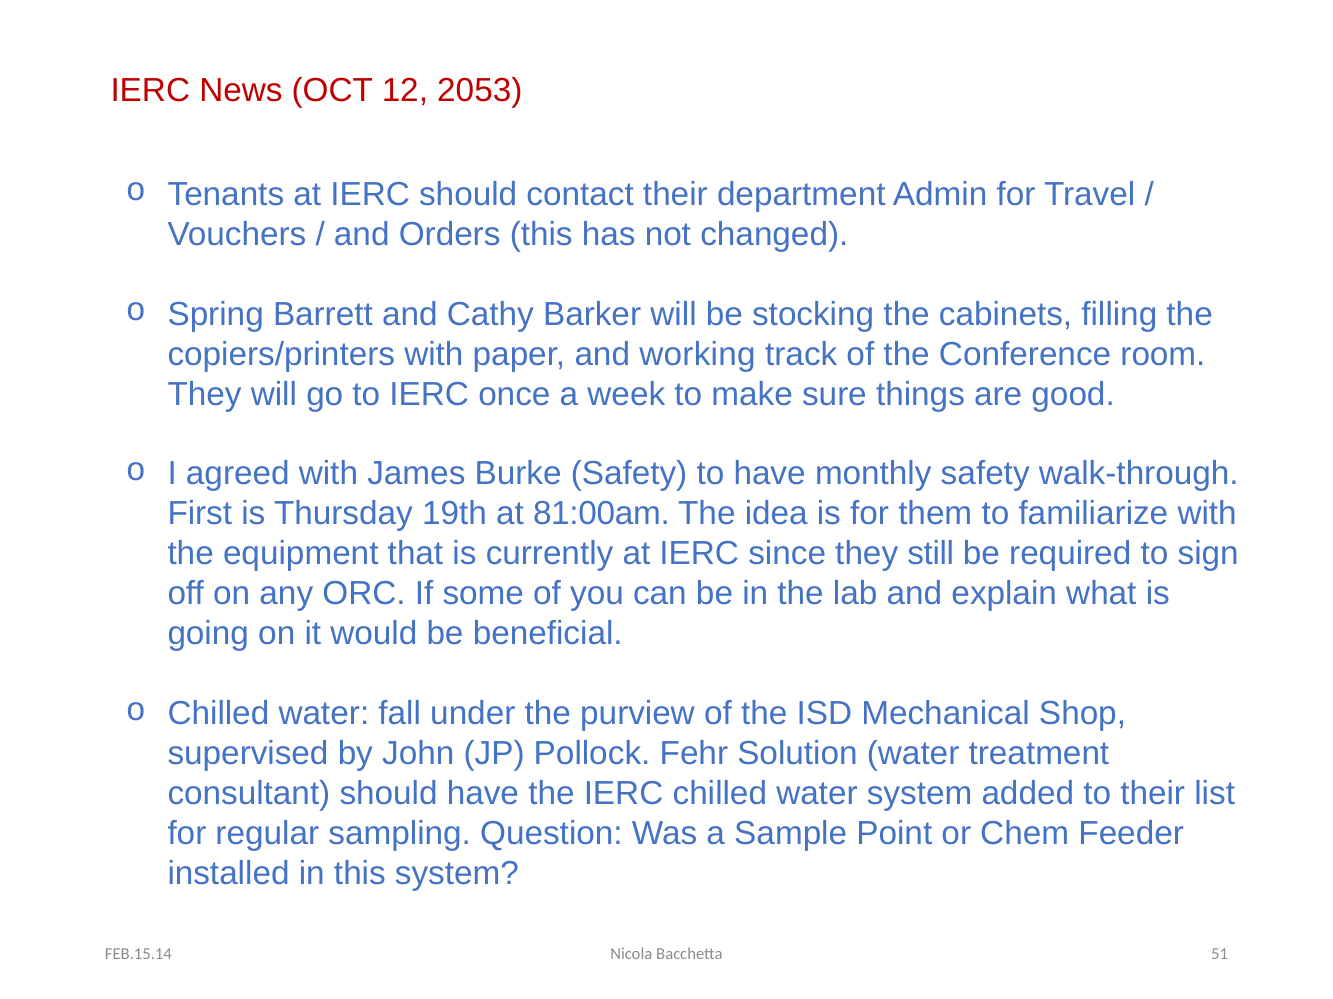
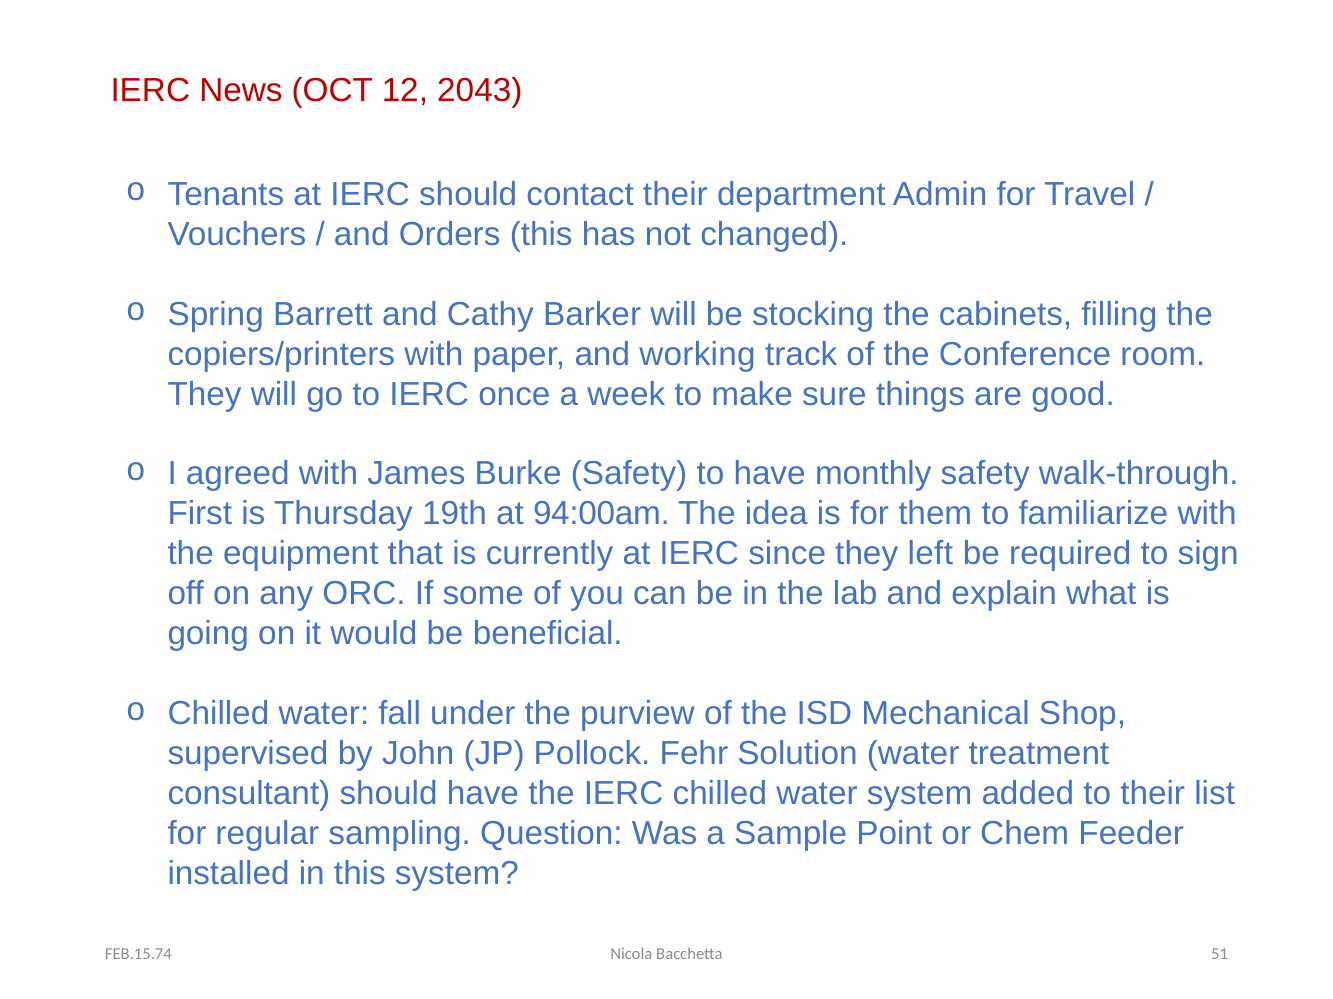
2053: 2053 -> 2043
81:00am: 81:00am -> 94:00am
still: still -> left
FEB.15.14: FEB.15.14 -> FEB.15.74
